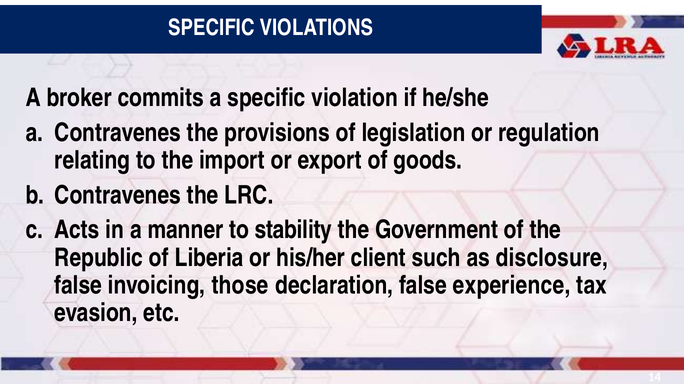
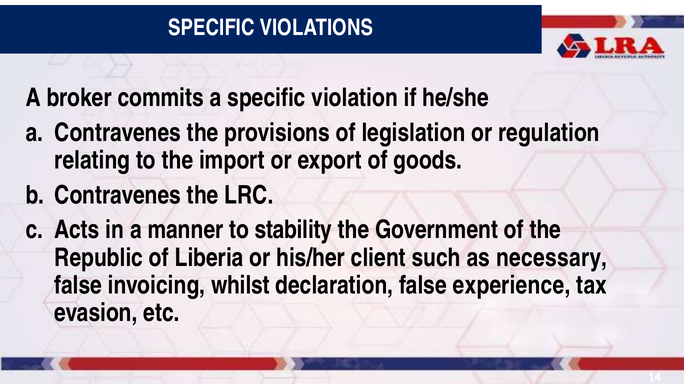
disclosure: disclosure -> necessary
those: those -> whilst
